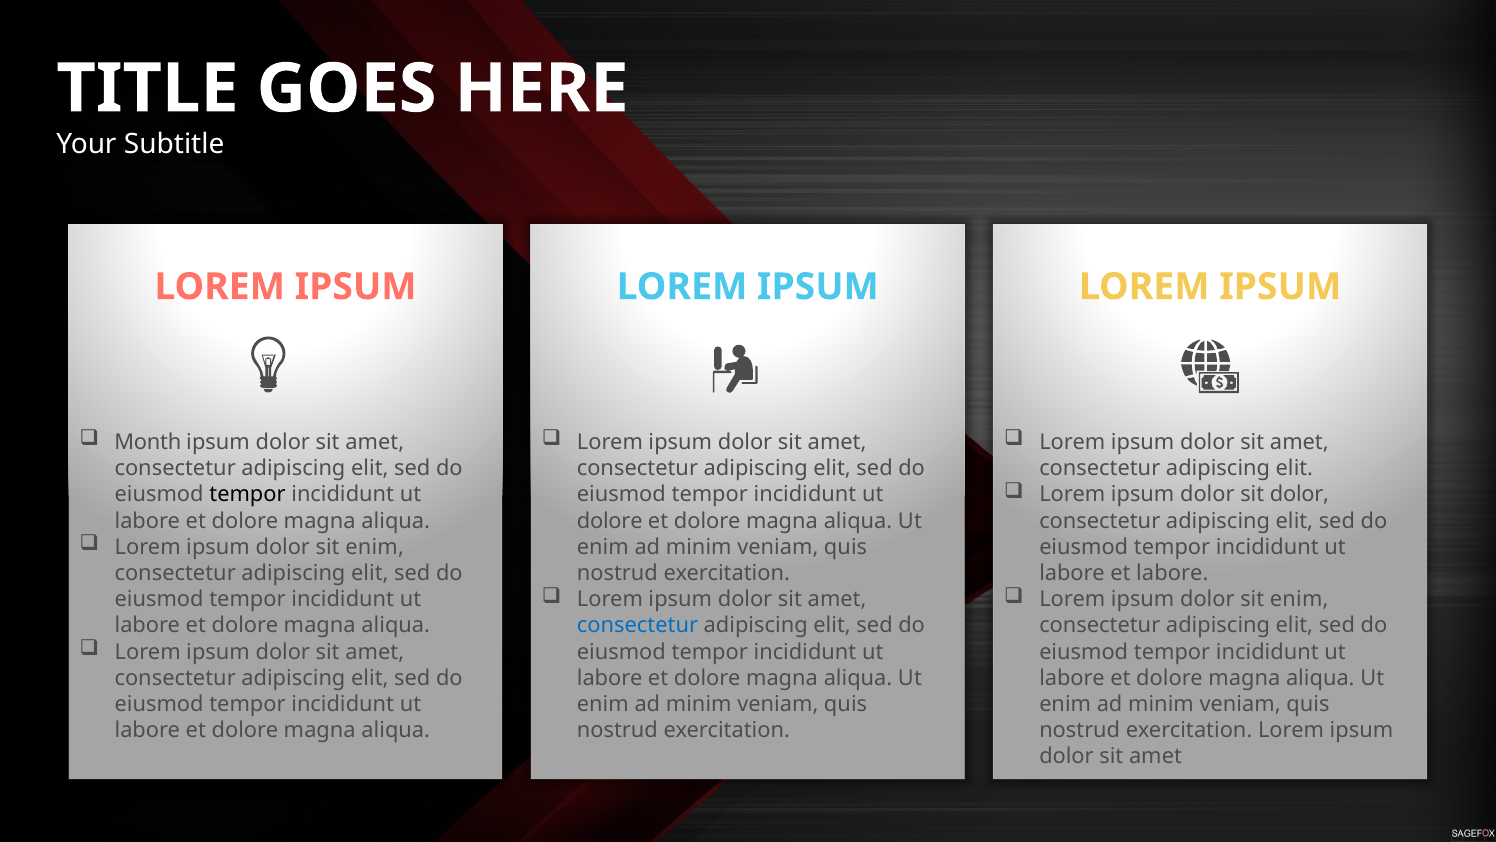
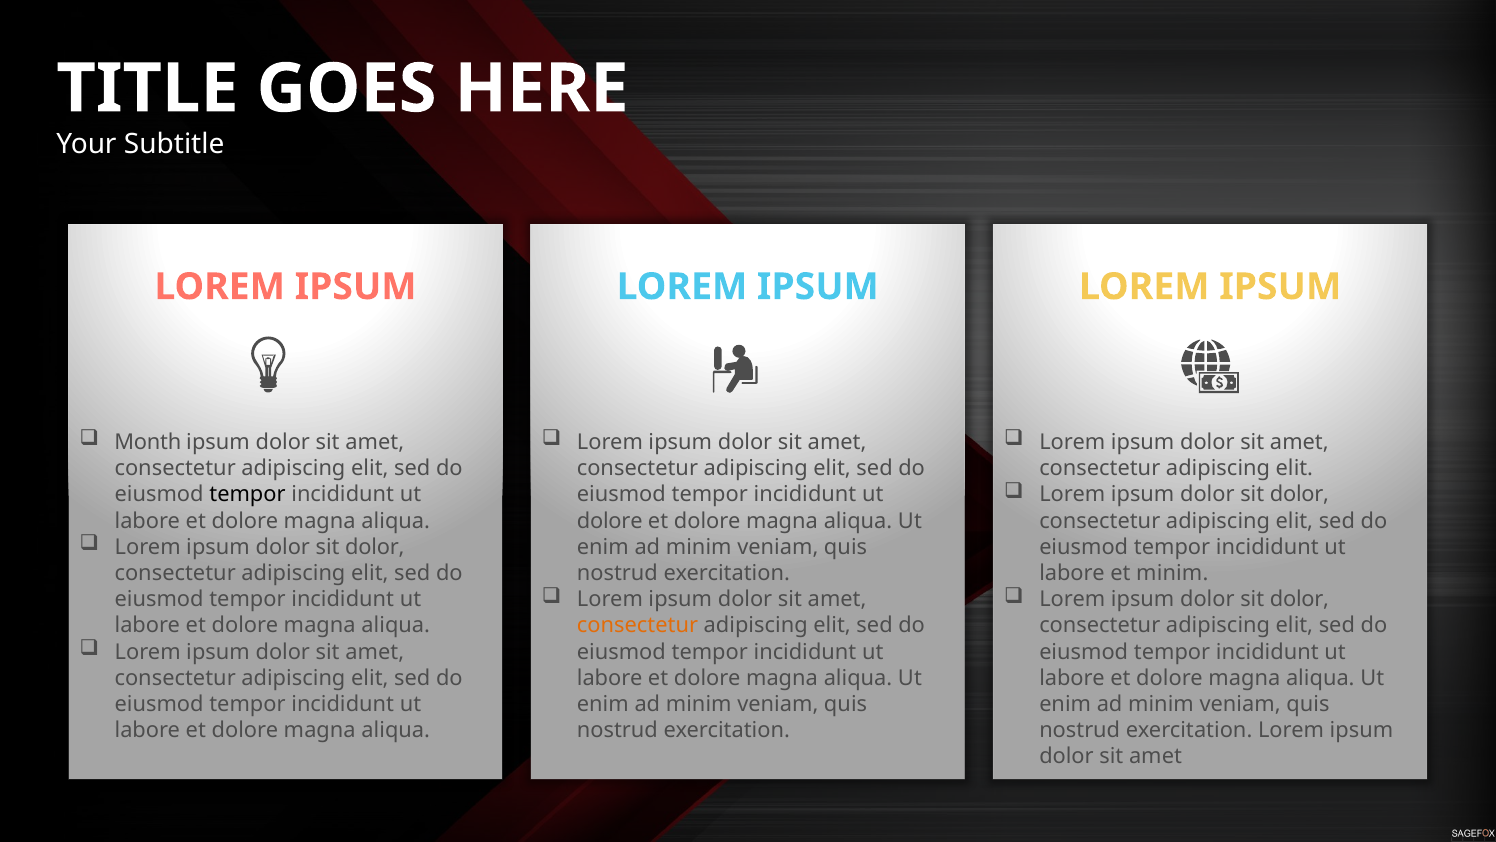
enim at (375, 547): enim -> dolor
et labore: labore -> minim
enim at (1299, 599): enim -> dolor
consectetur at (637, 625) colour: blue -> orange
